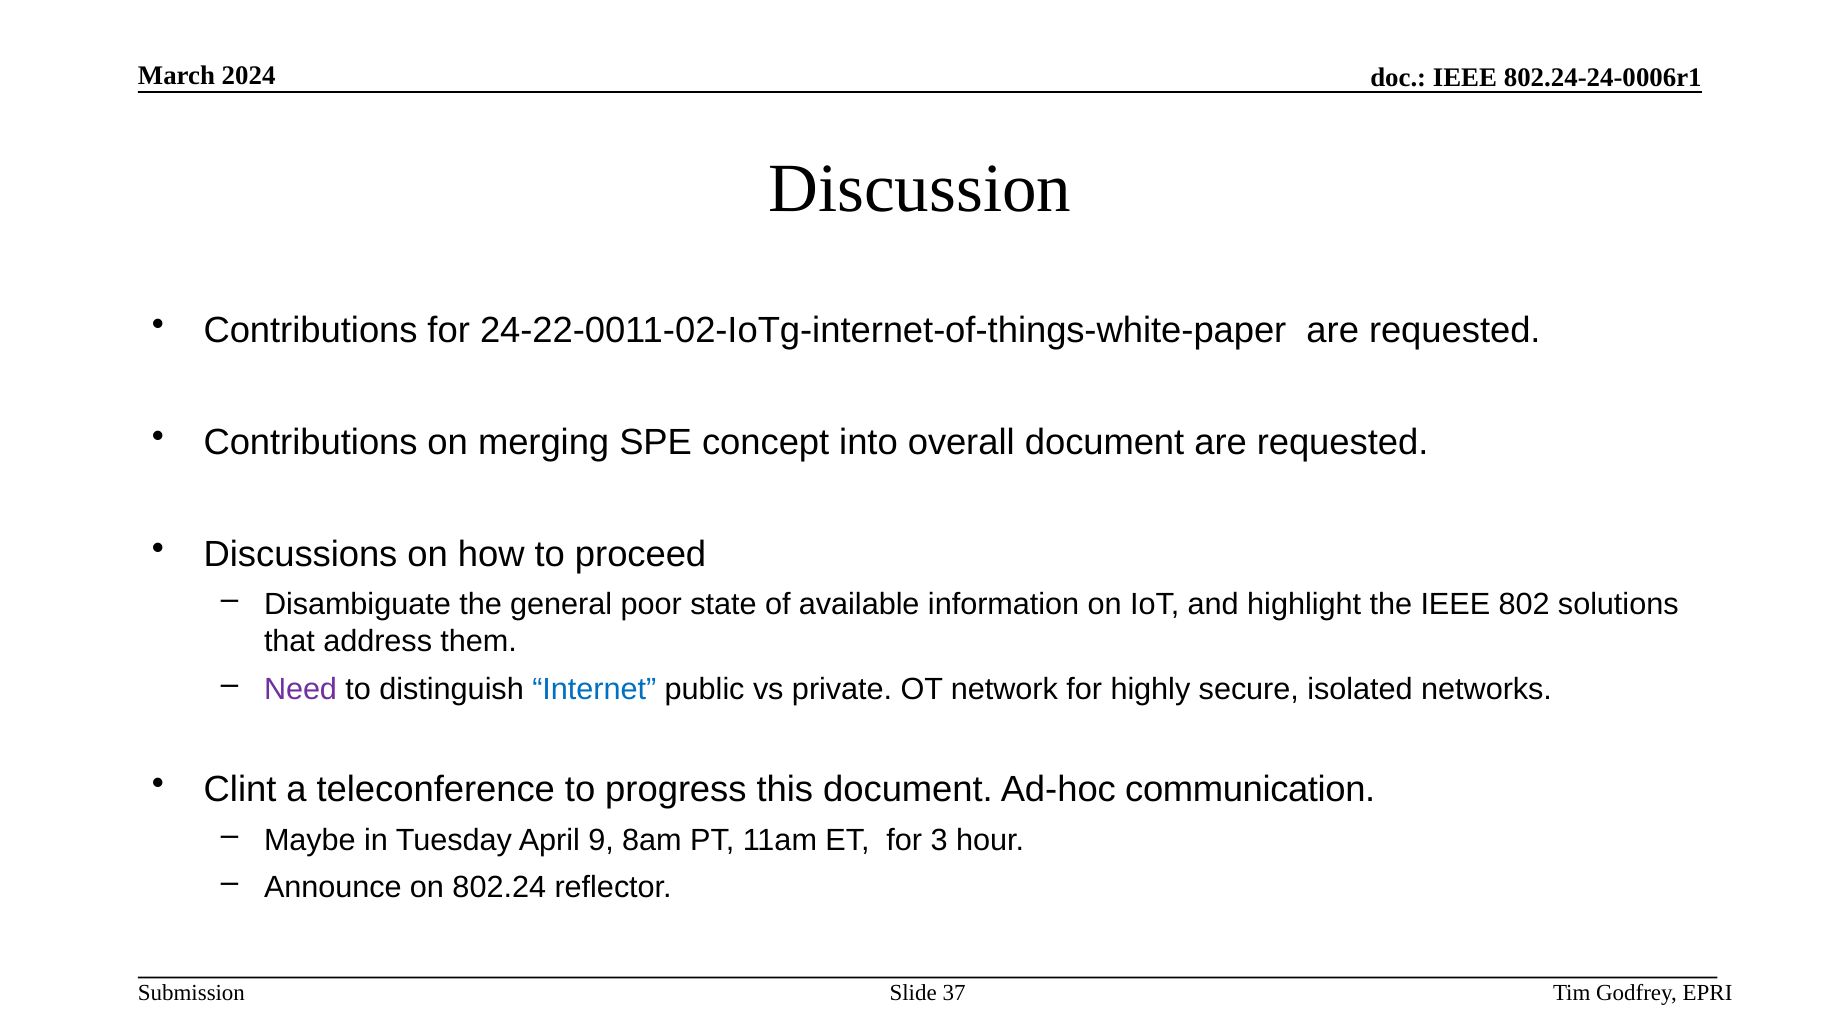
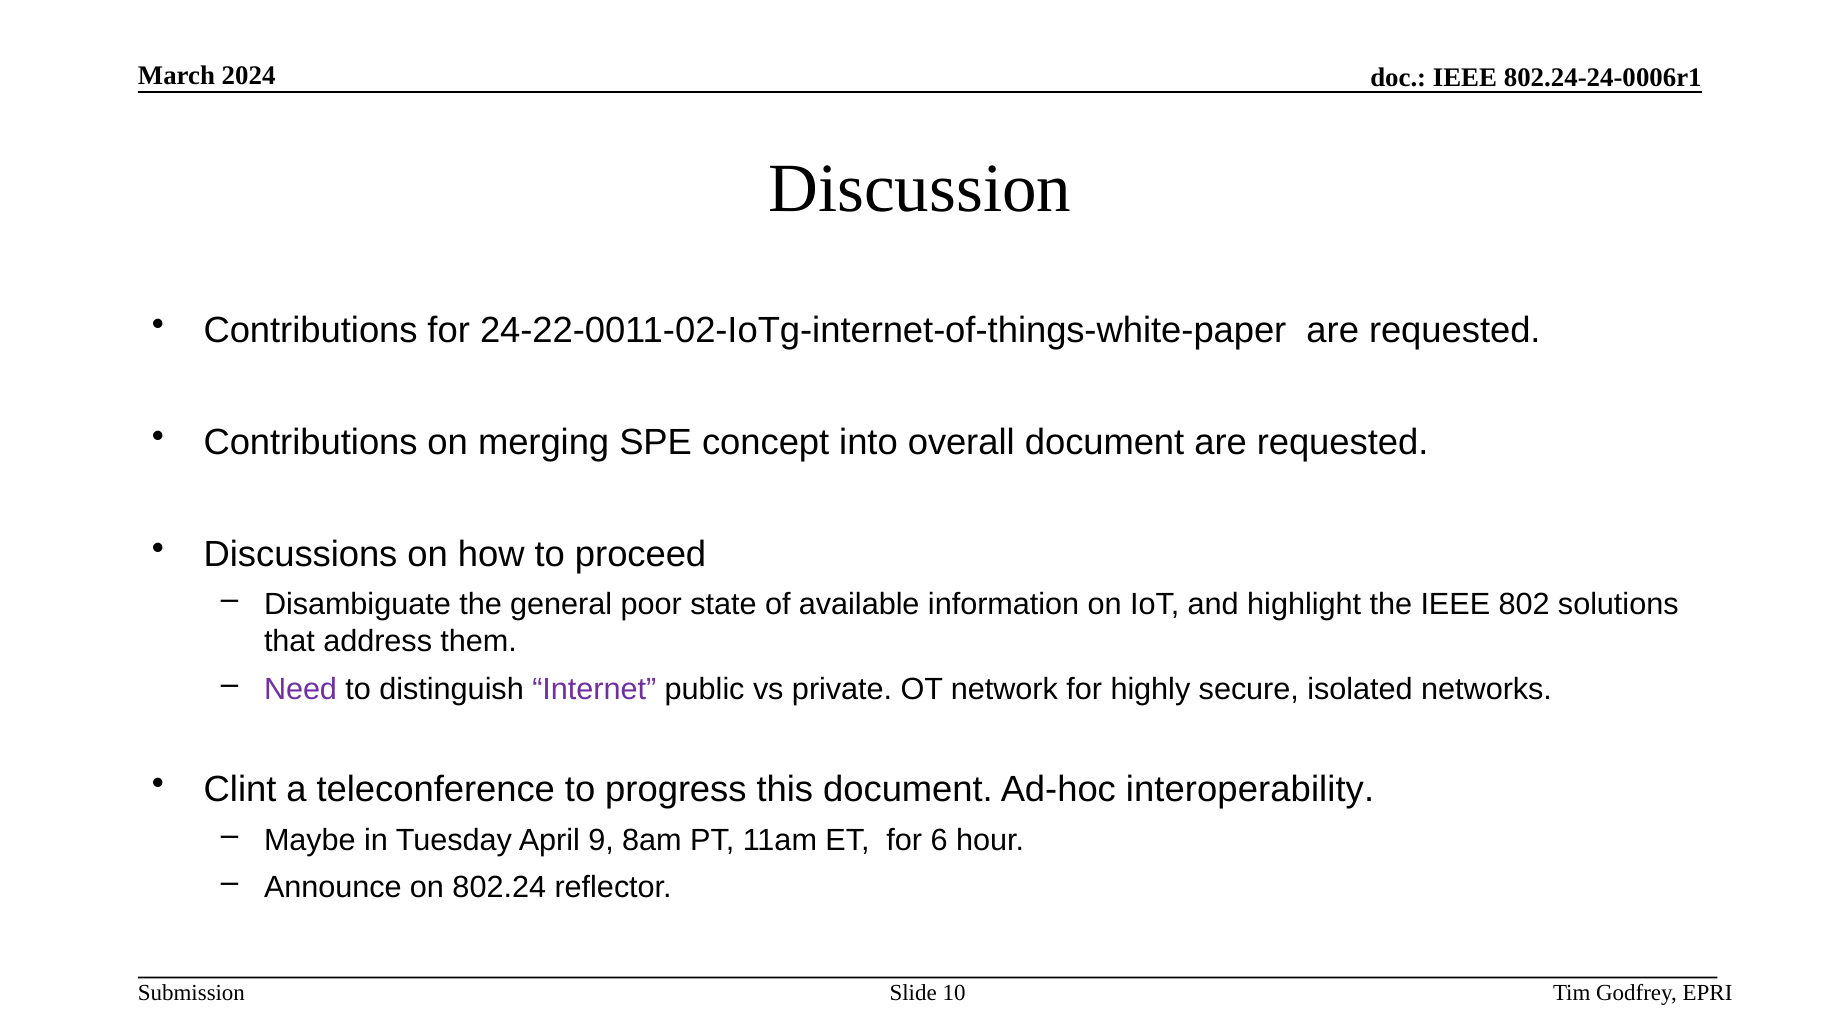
Internet colour: blue -> purple
communication: communication -> interoperability
3: 3 -> 6
37: 37 -> 10
